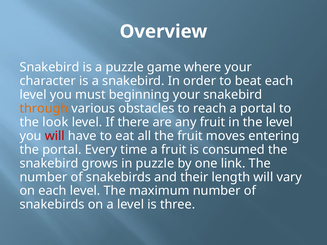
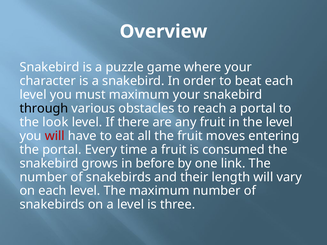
must beginning: beginning -> maximum
through colour: orange -> black
in puzzle: puzzle -> before
